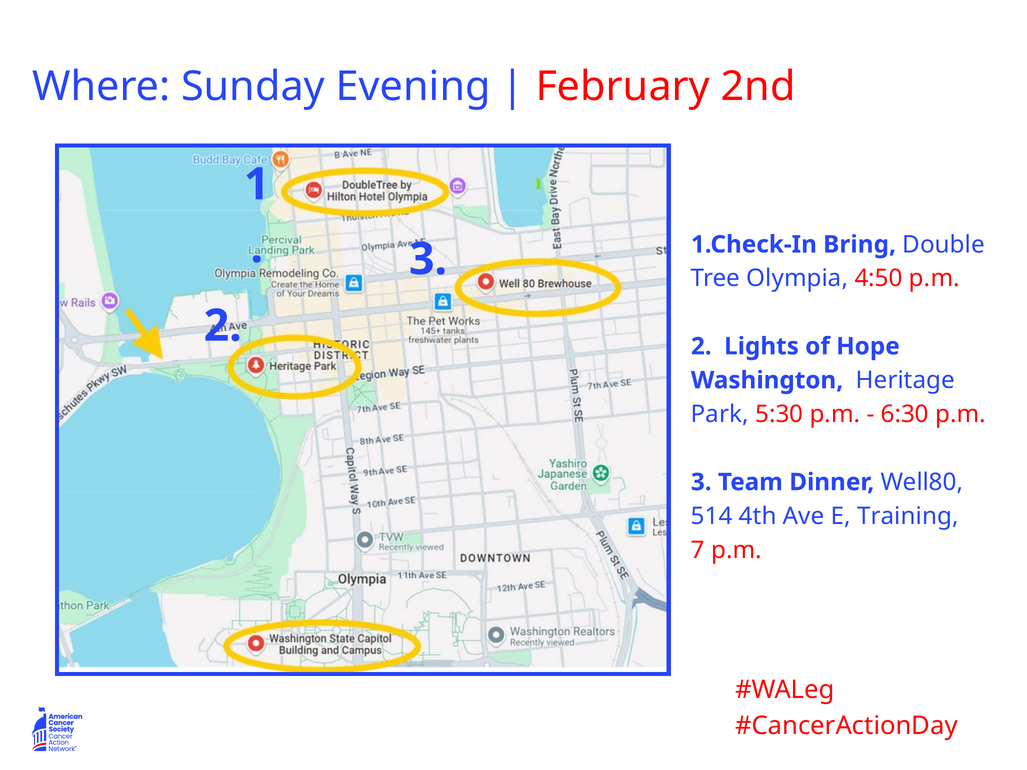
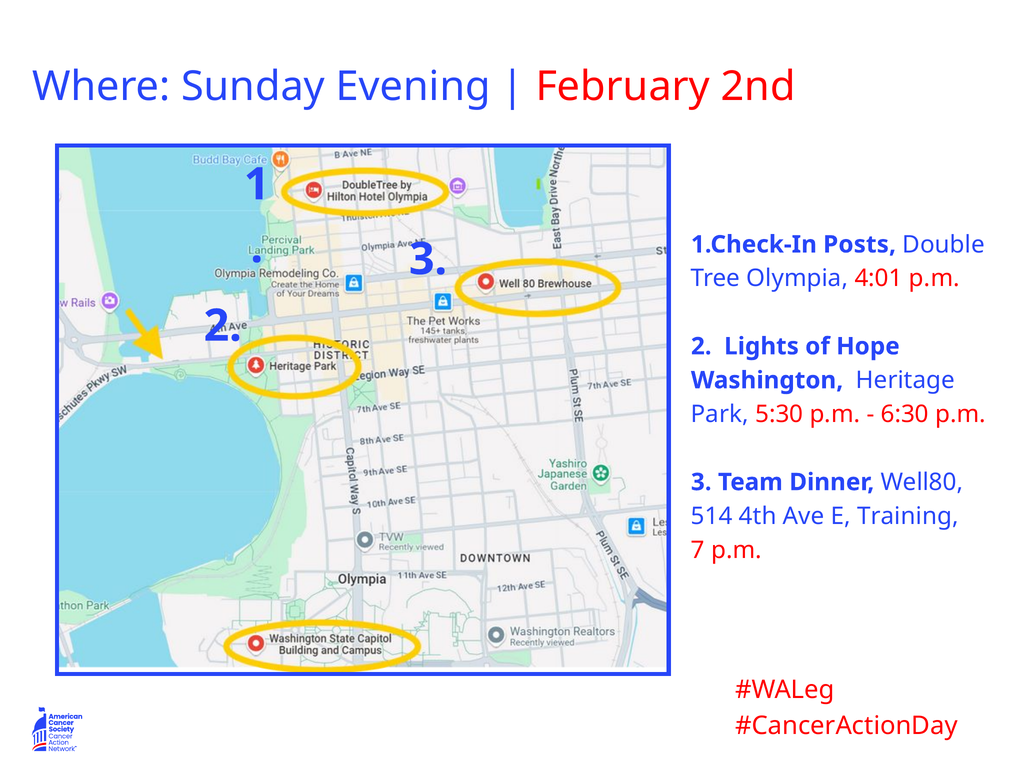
Bring: Bring -> Posts
4:50: 4:50 -> 4:01
